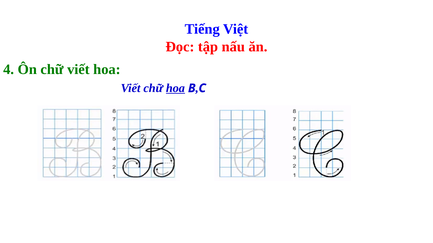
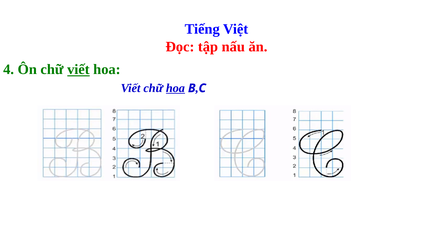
viết at (78, 70) underline: none -> present
